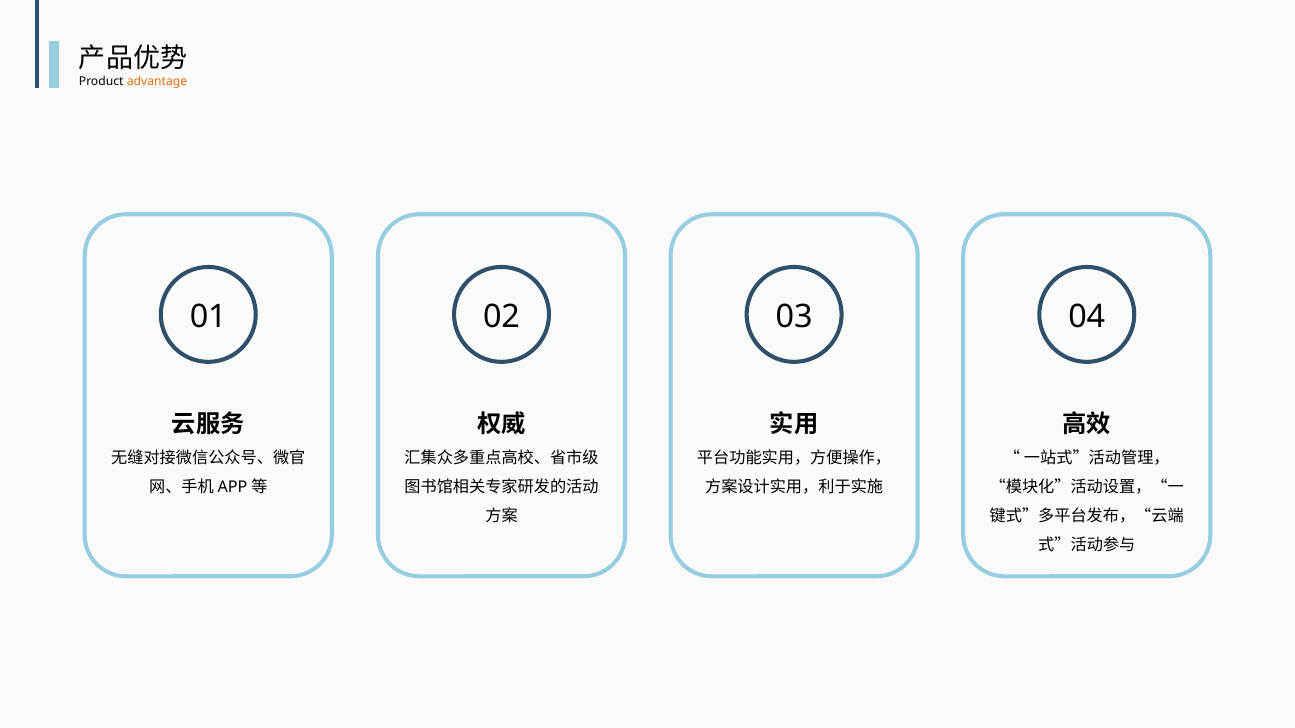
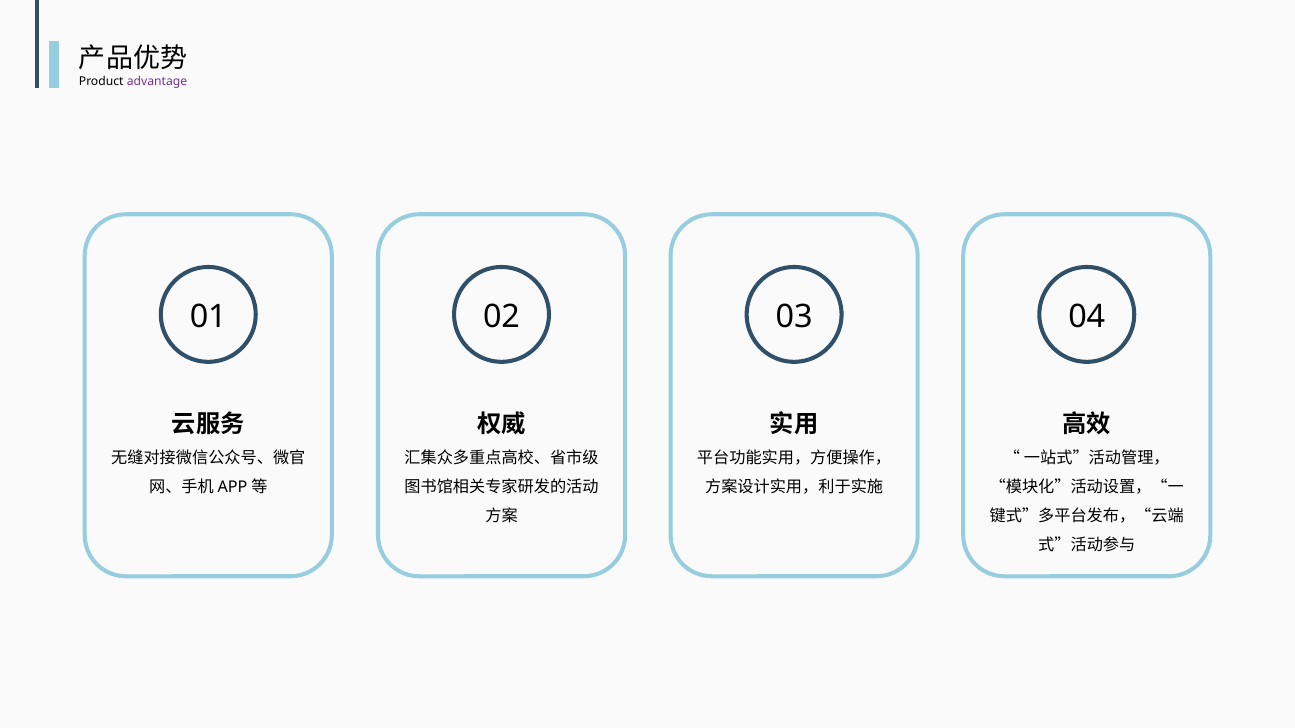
advantage colour: orange -> purple
